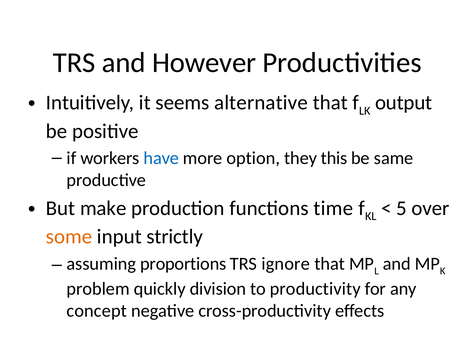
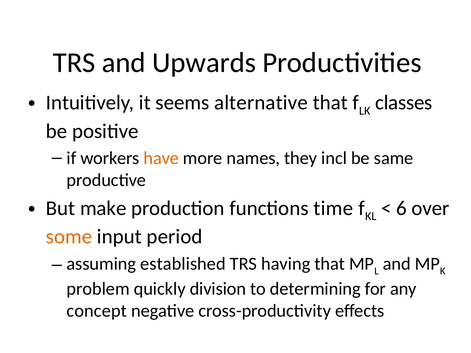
However: However -> Upwards
output: output -> classes
have colour: blue -> orange
option: option -> names
this: this -> incl
5: 5 -> 6
strictly: strictly -> period
proportions: proportions -> established
ignore: ignore -> having
productivity: productivity -> determining
